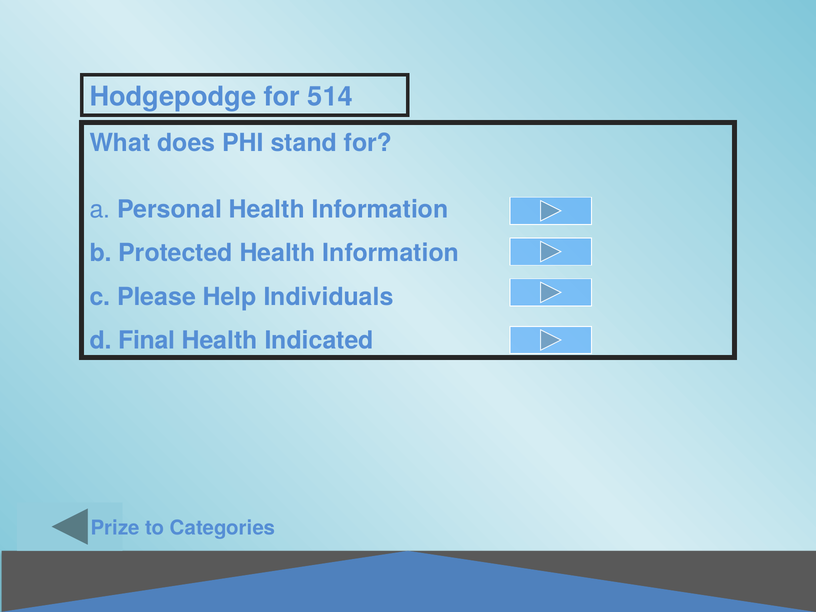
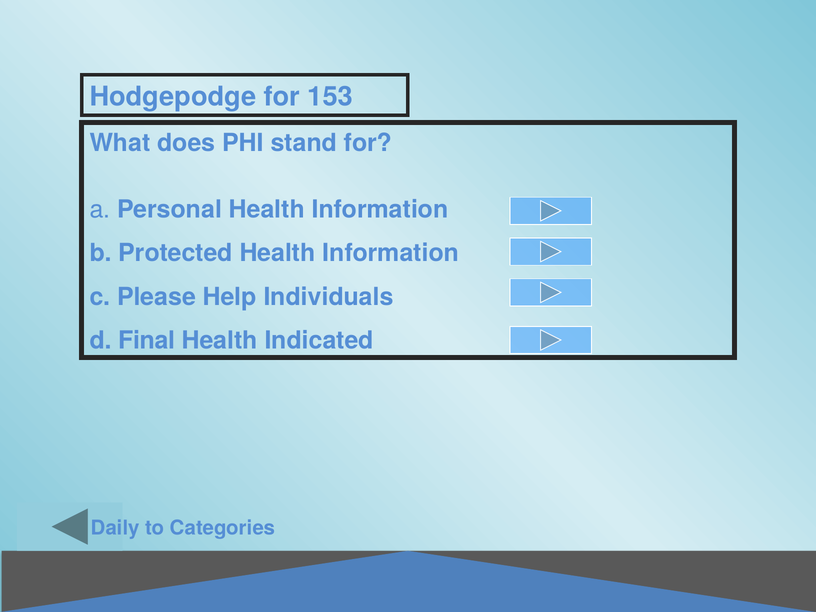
514: 514 -> 153
Prize: Prize -> Daily
